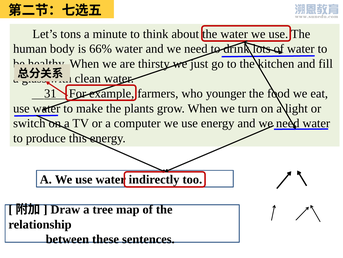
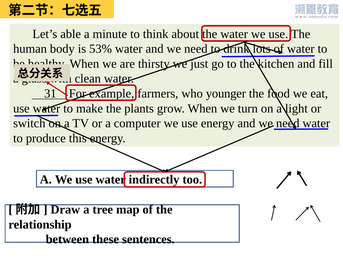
tons: tons -> able
66%: 66% -> 53%
